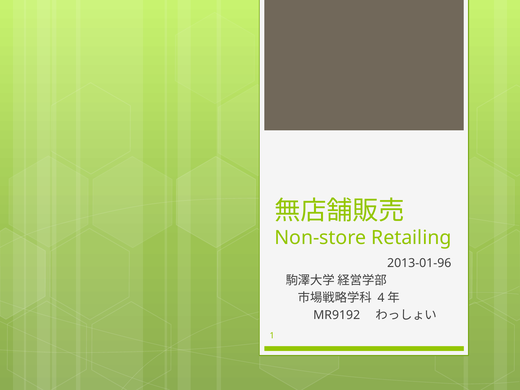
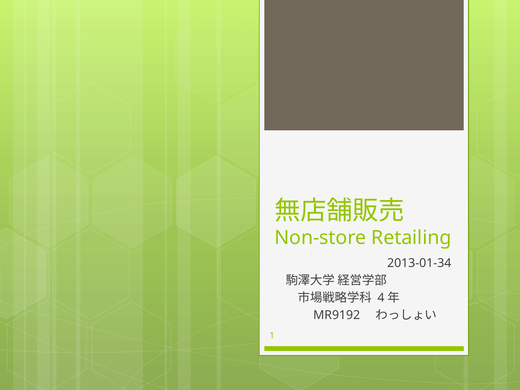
2013-01-96: 2013-01-96 -> 2013-01-34
